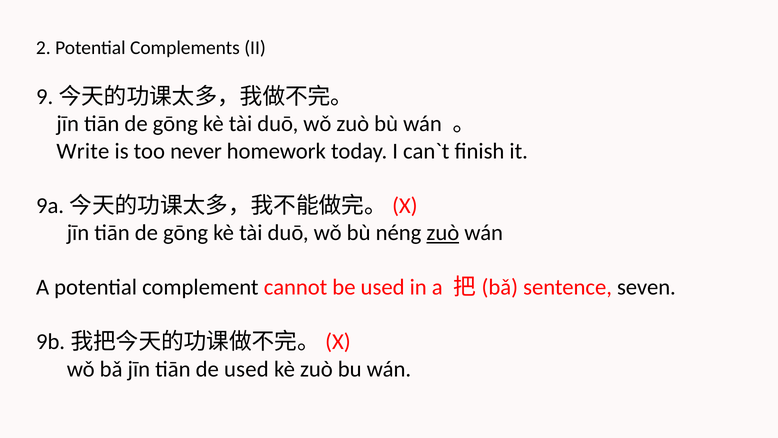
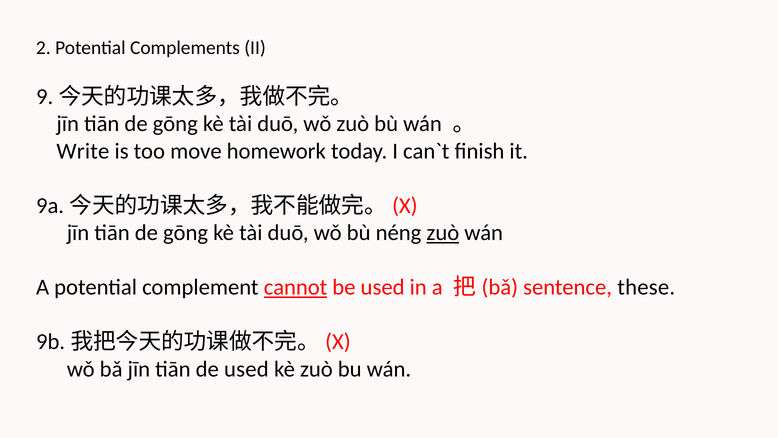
never: never -> move
cannot underline: none -> present
seven: seven -> these
